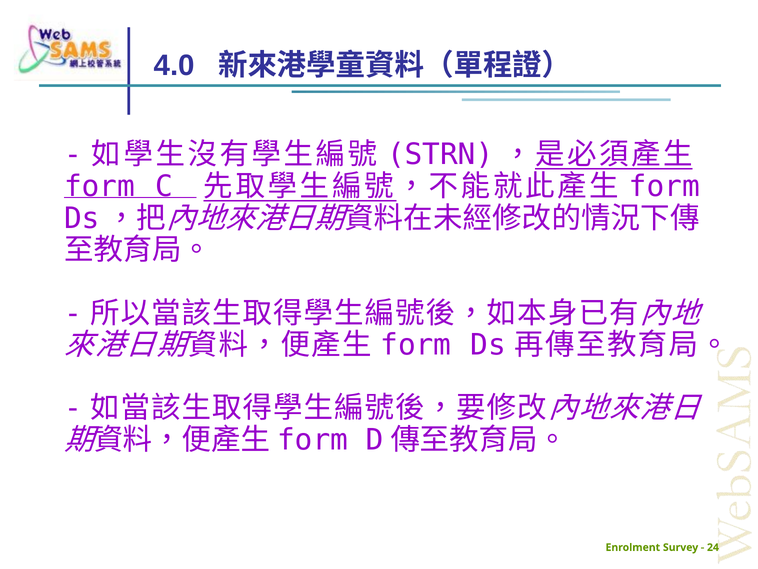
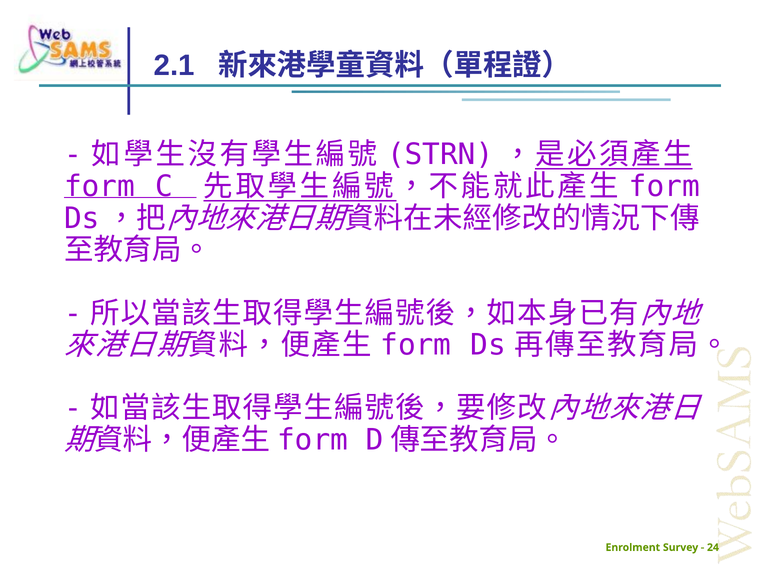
4.0: 4.0 -> 2.1
